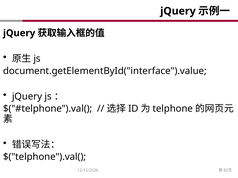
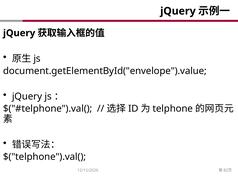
document.getElementById("interface").value: document.getElementById("interface").value -> document.getElementById("envelope").value
